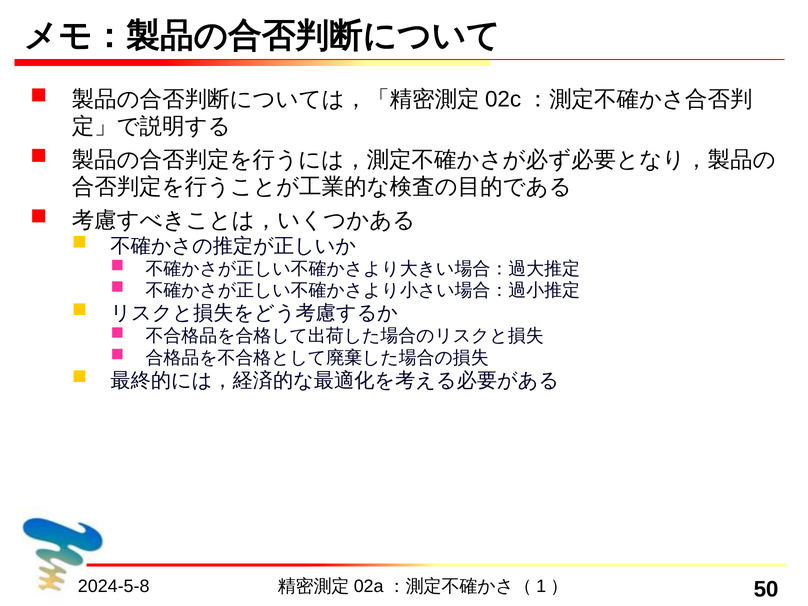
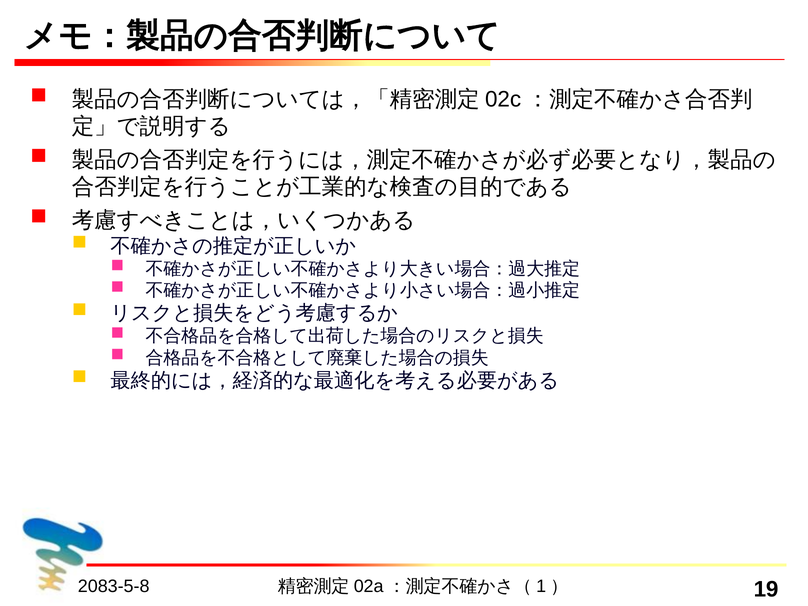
2024-5-8: 2024-5-8 -> 2083-5-8
50: 50 -> 19
